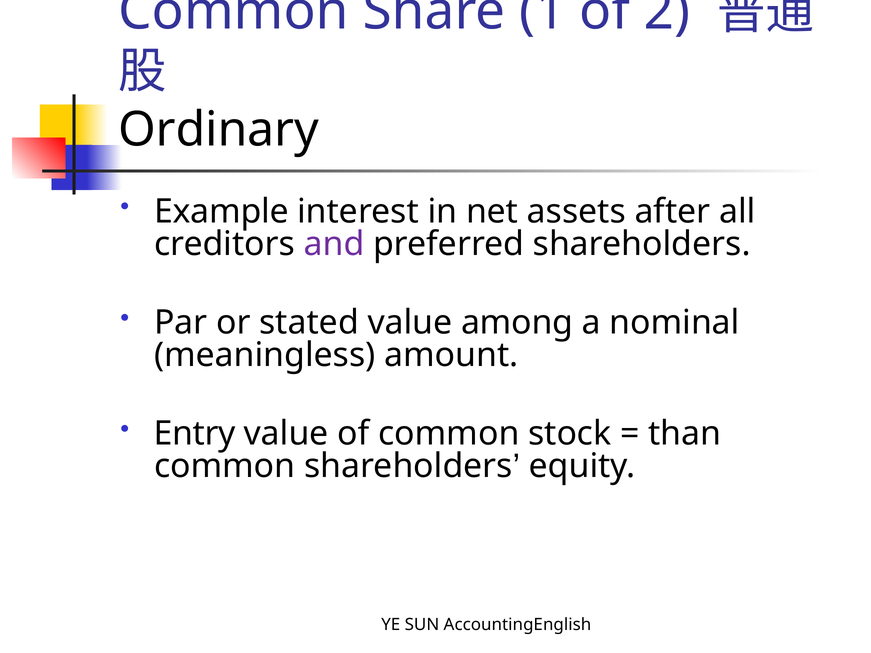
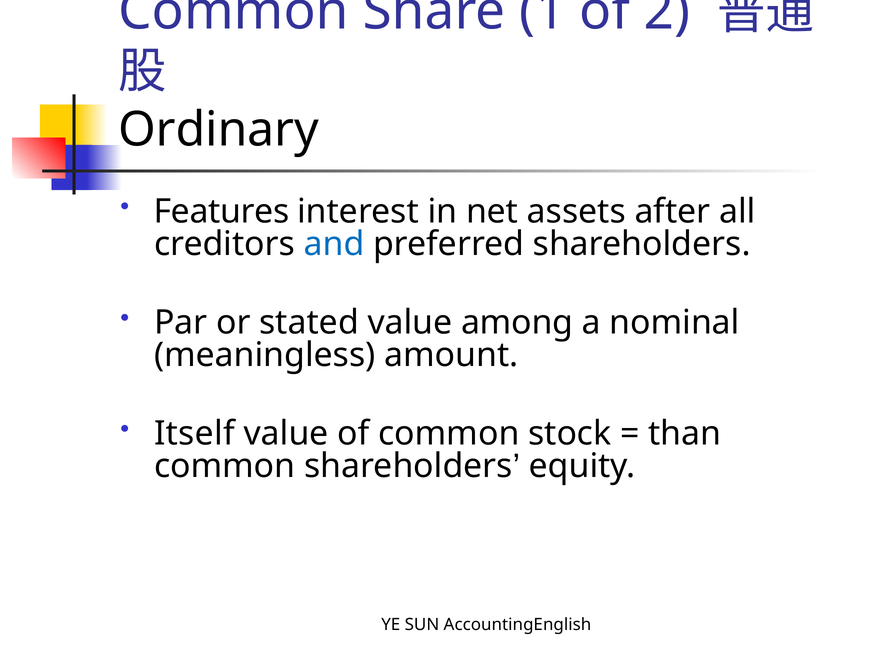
Example: Example -> Features
and colour: purple -> blue
Entry: Entry -> Itself
